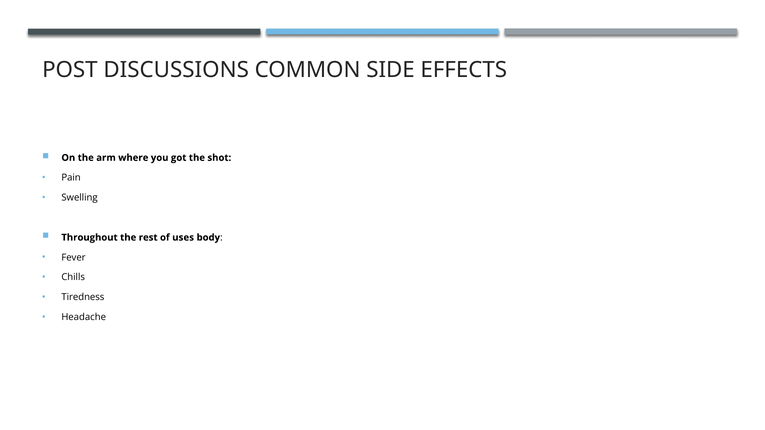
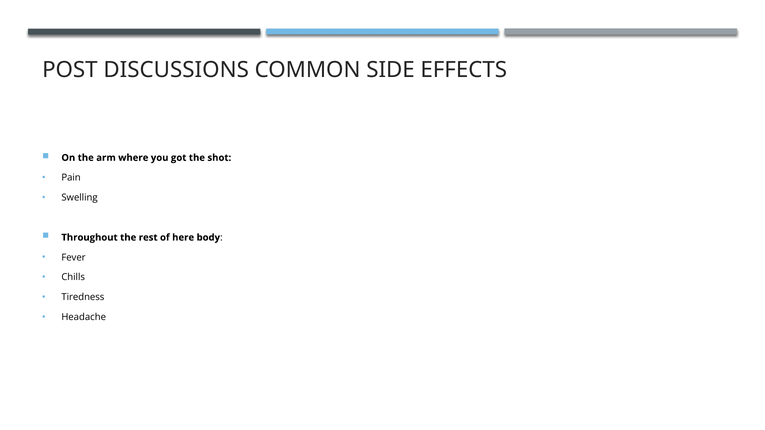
uses: uses -> here
